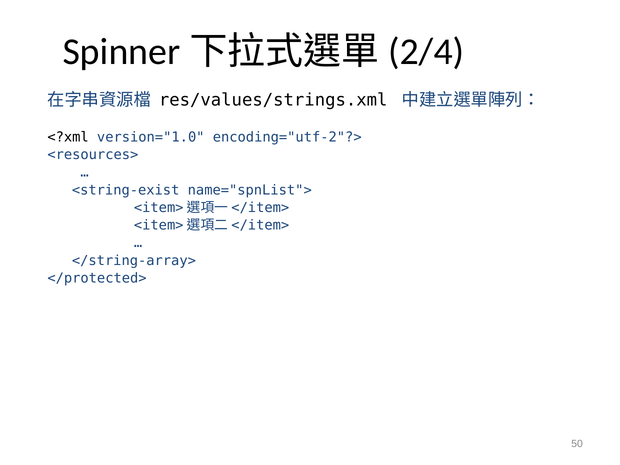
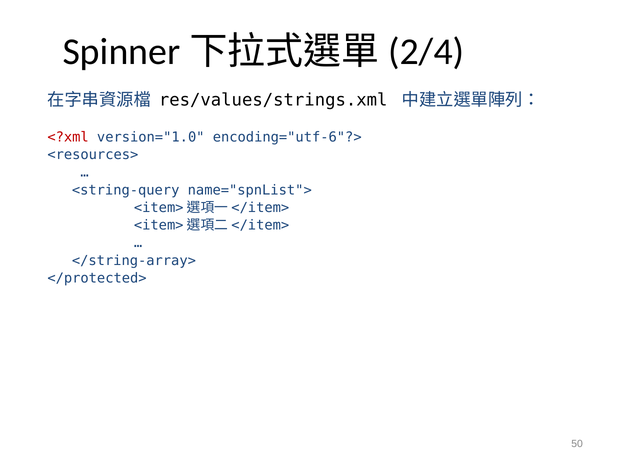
<?xml colour: black -> red
encoding="utf-2"?>: encoding="utf-2"?> -> encoding="utf-6"?>
<string-exist: <string-exist -> <string-query
